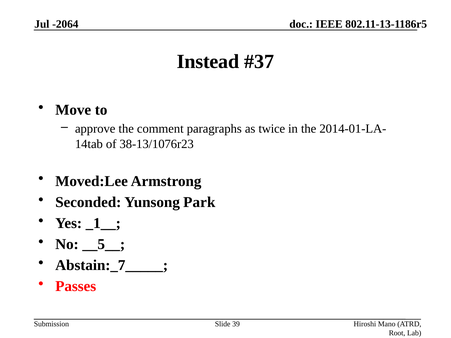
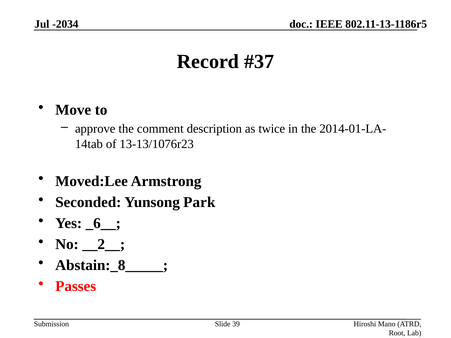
-2064: -2064 -> -2034
Instead: Instead -> Record
paragraphs: paragraphs -> description
38-13/1076r23: 38-13/1076r23 -> 13-13/1076r23
_1__: _1__ -> _6__
__5__: __5__ -> __2__
Abstain:_7_____: Abstain:_7_____ -> Abstain:_8_____
